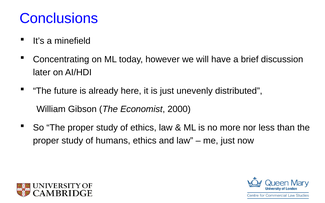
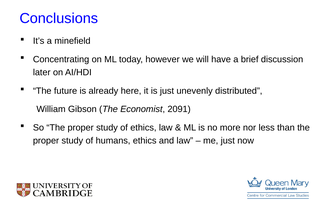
2000: 2000 -> 2091
